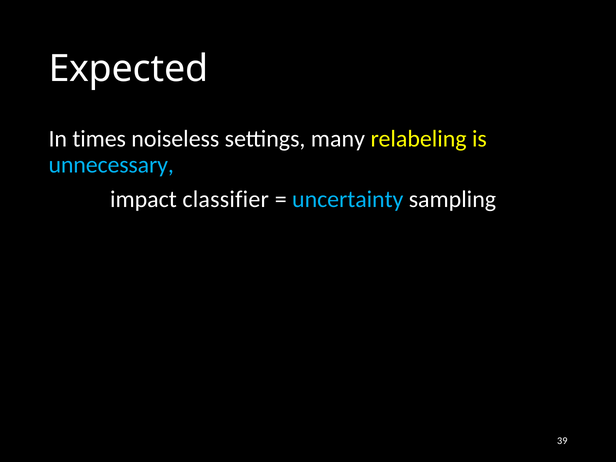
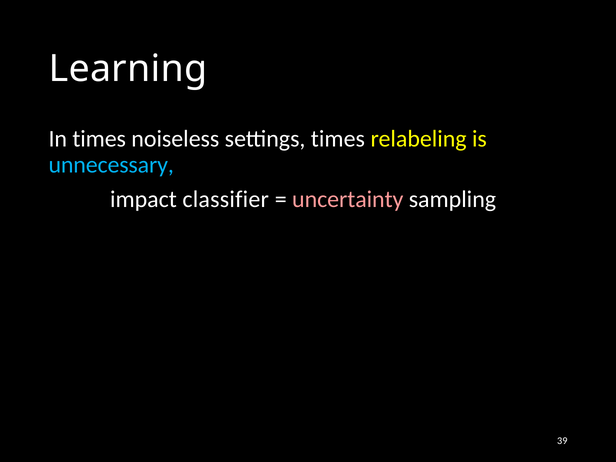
Expected: Expected -> Learning
settings many: many -> times
uncertainty colour: light blue -> pink
